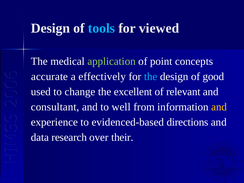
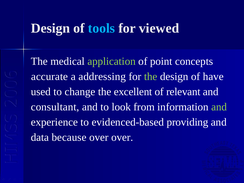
effectively: effectively -> addressing
the at (151, 77) colour: light blue -> light green
good: good -> have
well: well -> look
and at (219, 107) colour: yellow -> light green
directions: directions -> providing
research: research -> because
over their: their -> over
